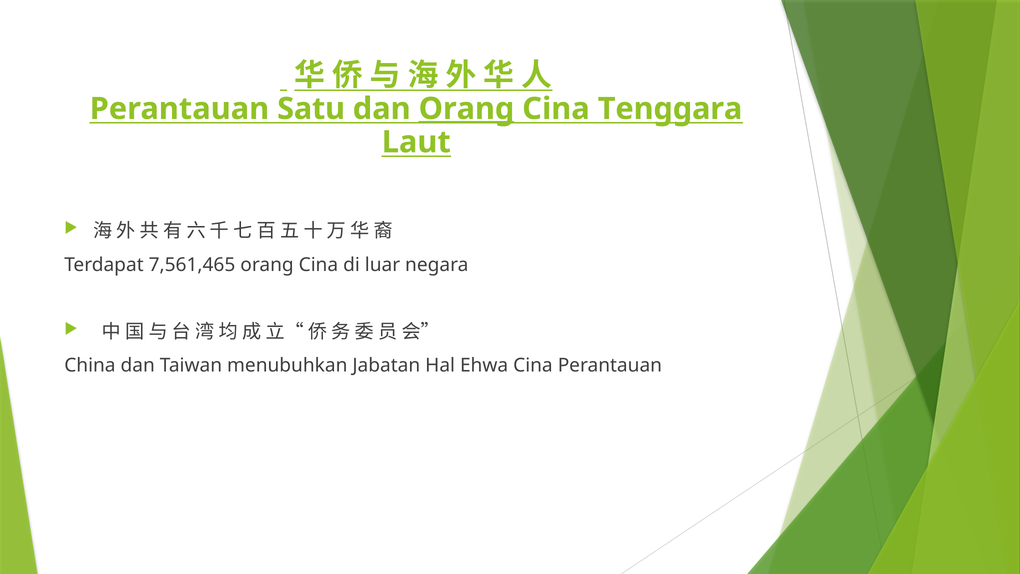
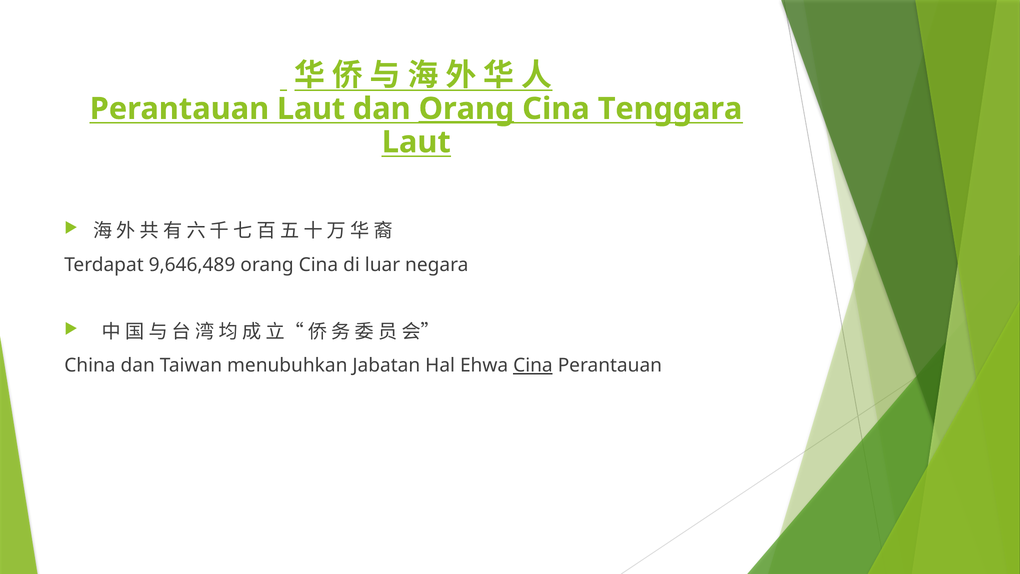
Perantauan Satu: Satu -> Laut
7,561,465: 7,561,465 -> 9,646,489
Cina at (533, 365) underline: none -> present
